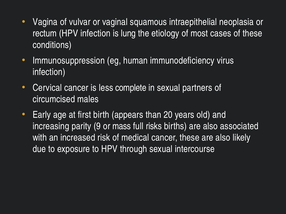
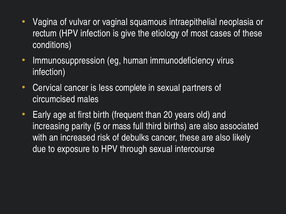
lung: lung -> give
appears: appears -> frequent
9: 9 -> 5
risks: risks -> third
medical: medical -> debulks
